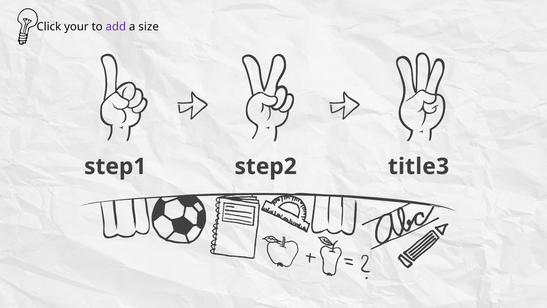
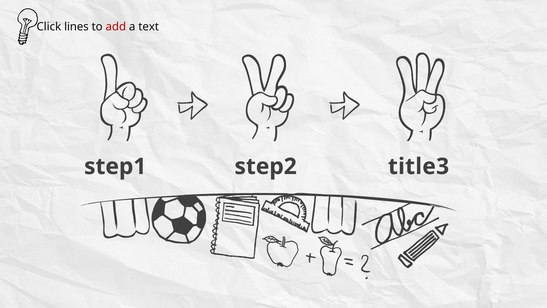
your: your -> lines
add colour: purple -> red
size: size -> text
